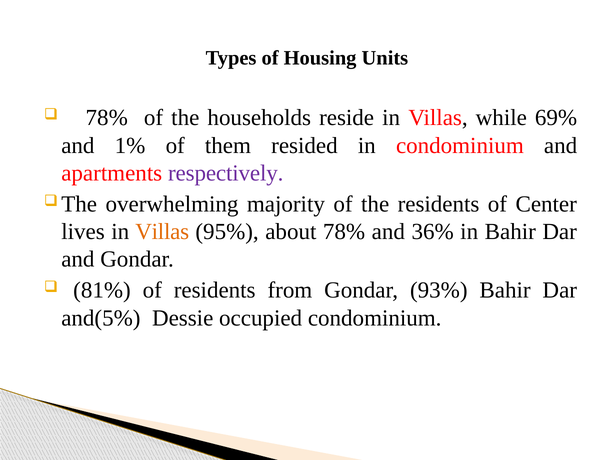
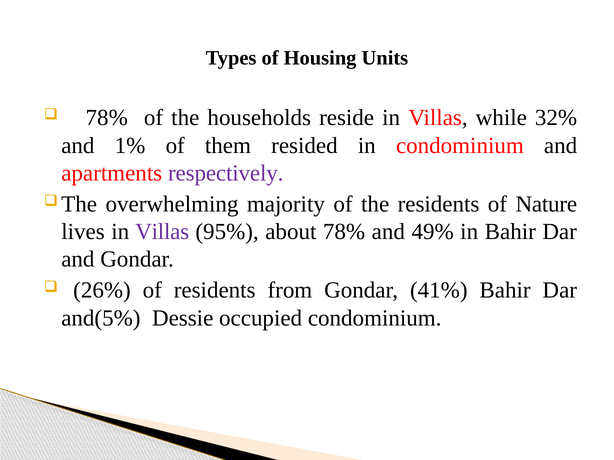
69%: 69% -> 32%
Center: Center -> Nature
Villas at (162, 232) colour: orange -> purple
36%: 36% -> 49%
81%: 81% -> 26%
93%: 93% -> 41%
